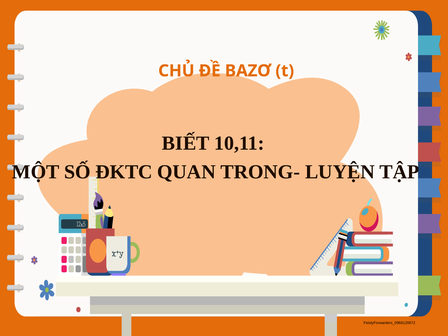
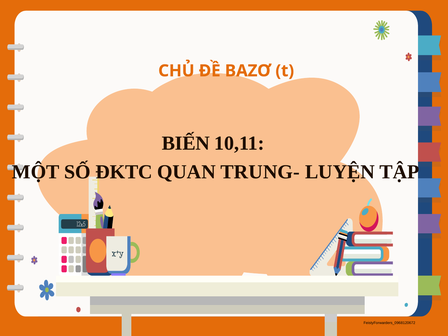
BIẾT: BIẾT -> BIẾN
TRONG-: TRONG- -> TRUNG-
